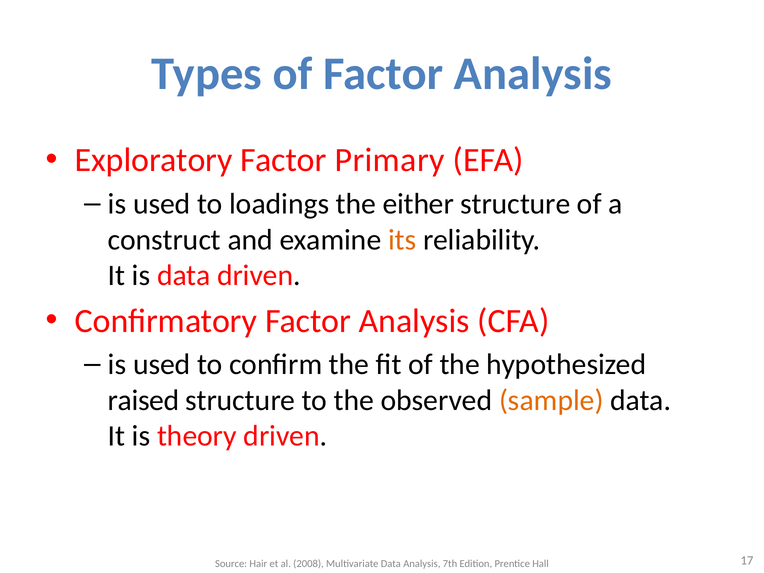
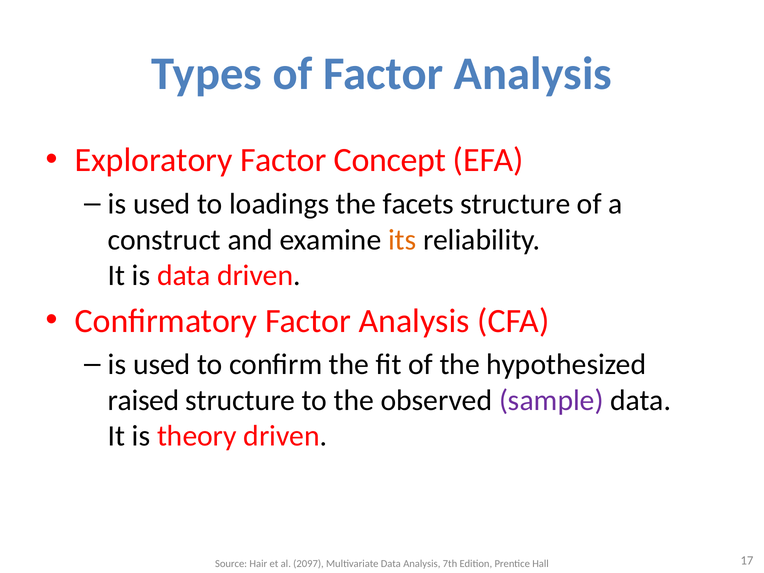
Primary: Primary -> Concept
either: either -> facets
sample colour: orange -> purple
2008: 2008 -> 2097
